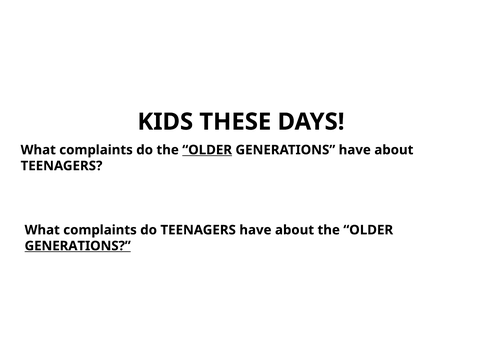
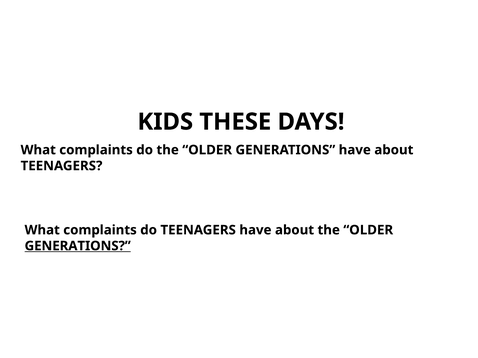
OLDER at (207, 150) underline: present -> none
